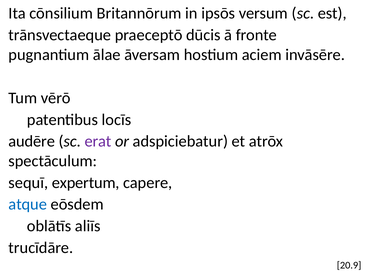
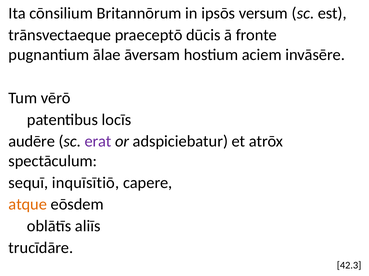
expertum: expertum -> inquīsītiō
atque colour: blue -> orange
20.9: 20.9 -> 42.3
